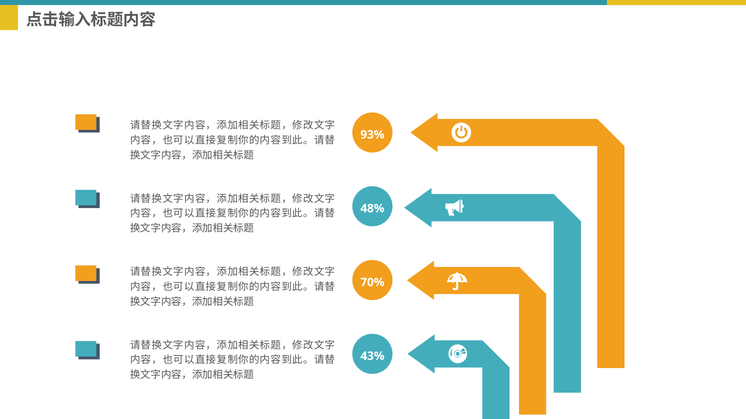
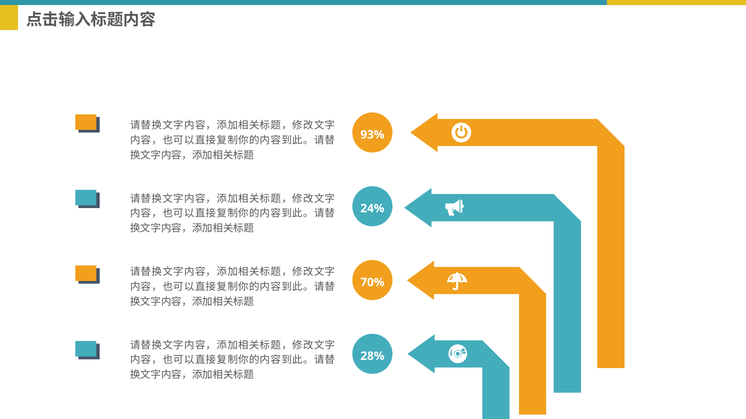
48%: 48% -> 24%
43%: 43% -> 28%
